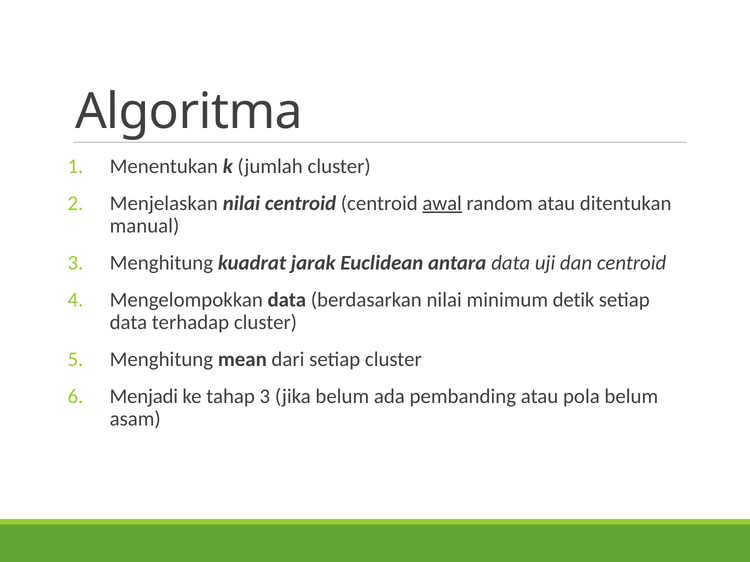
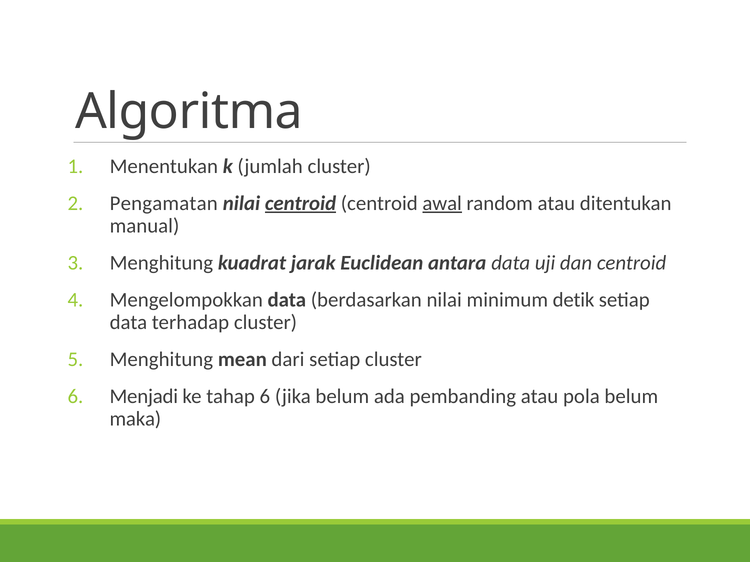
Menjelaskan: Menjelaskan -> Pengamatan
centroid at (301, 203) underline: none -> present
tahap 3: 3 -> 6
asam: asam -> maka
